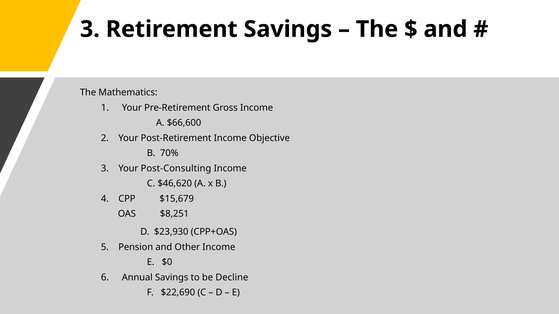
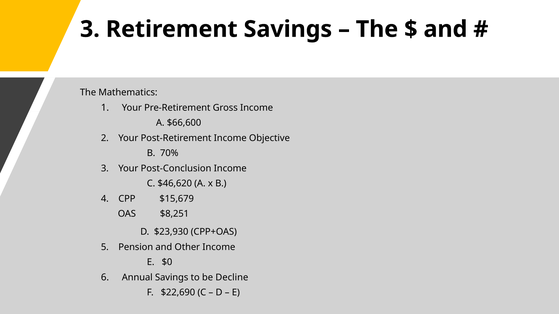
Post-Consulting: Post-Consulting -> Post-Conclusion
